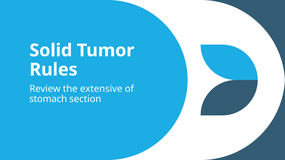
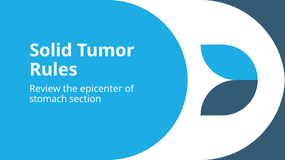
extensive: extensive -> epicenter
